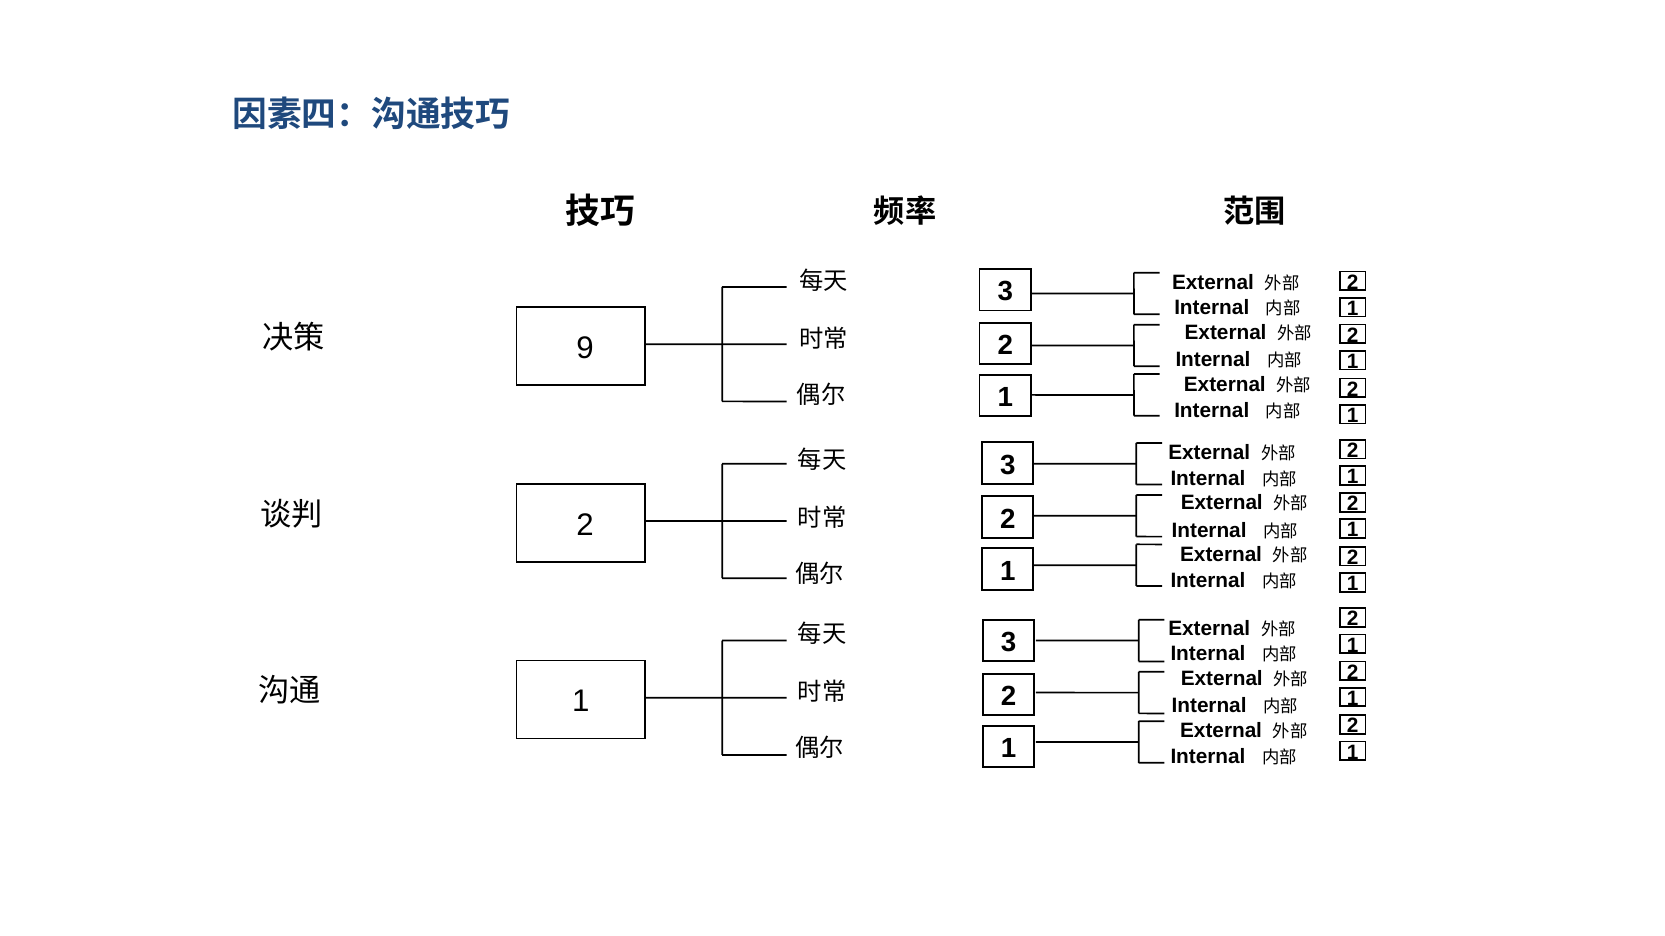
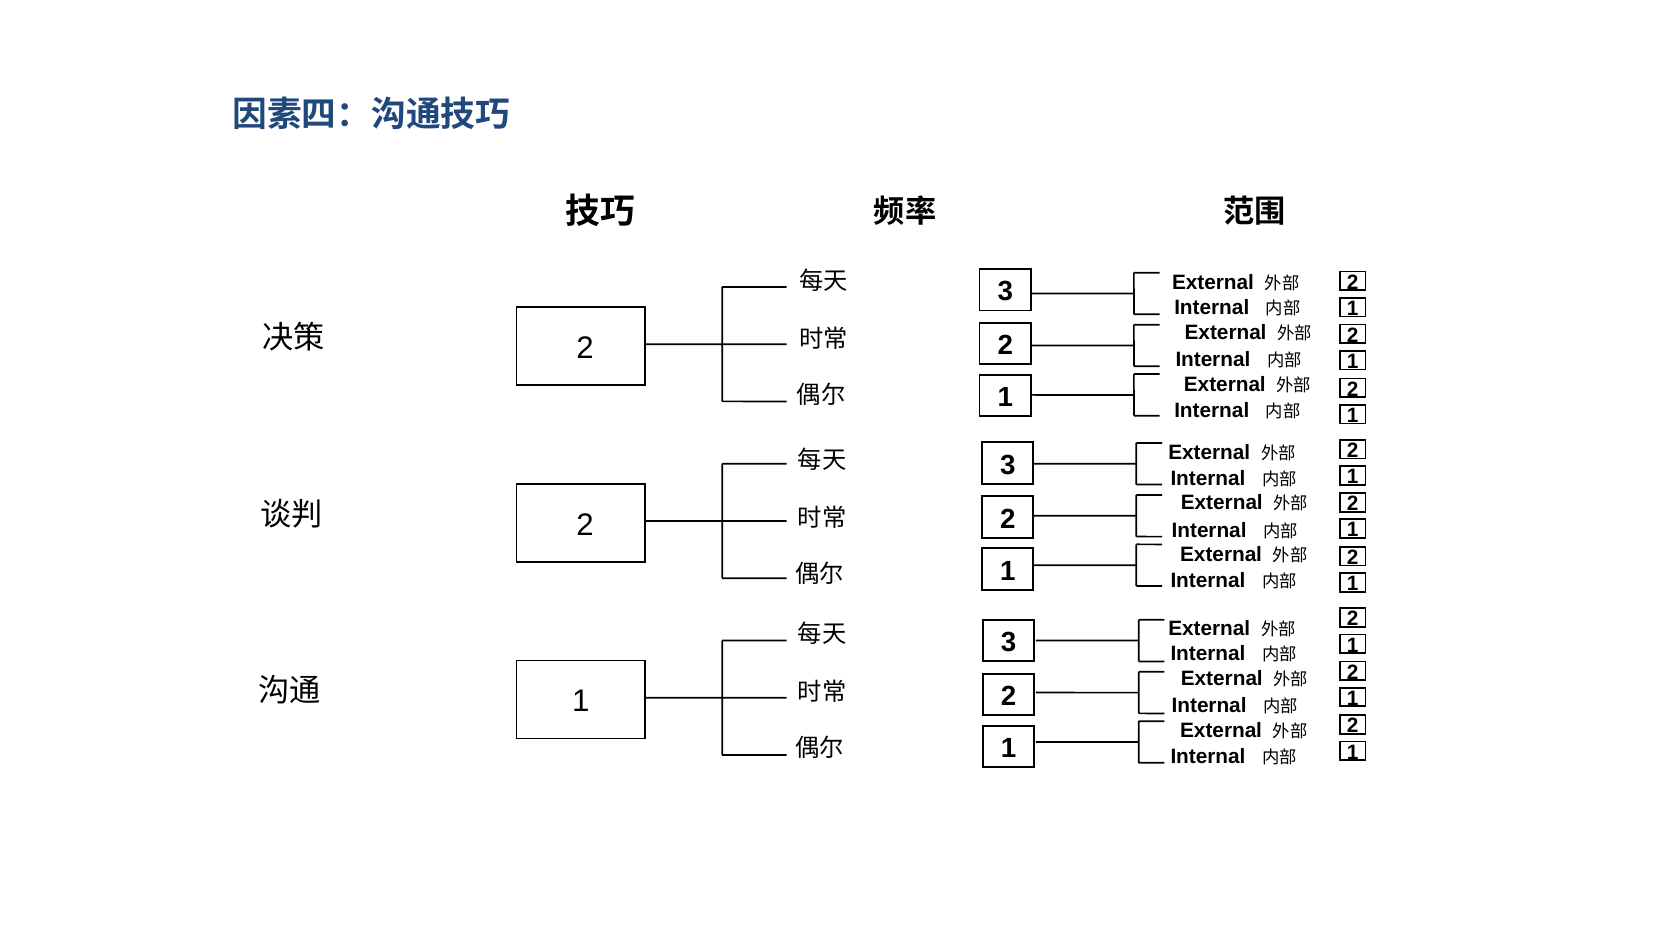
9 at (585, 348): 9 -> 2
